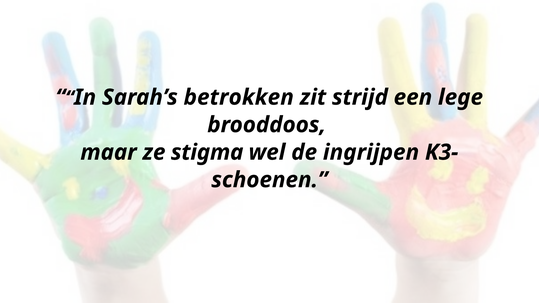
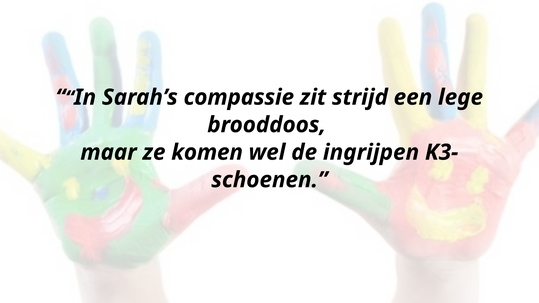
betrokken: betrokken -> compassie
stigma: stigma -> komen
